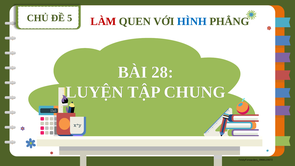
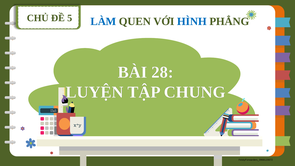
LÀM colour: red -> blue
